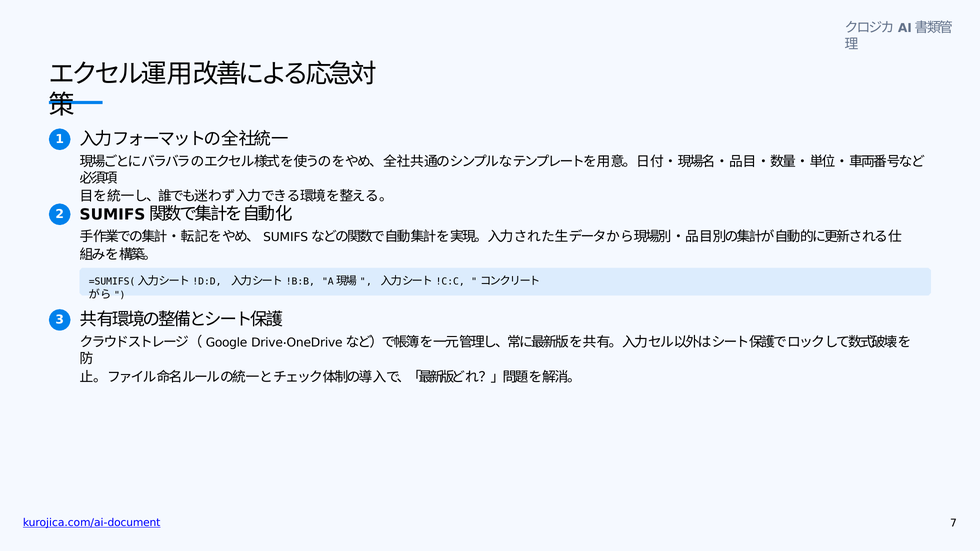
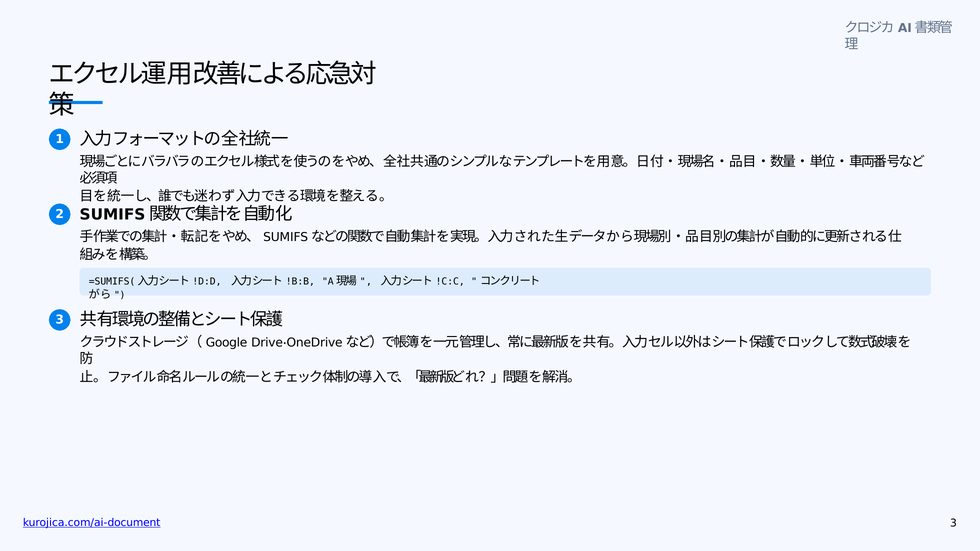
kurojica.com/ai-document 7: 7 -> 3
